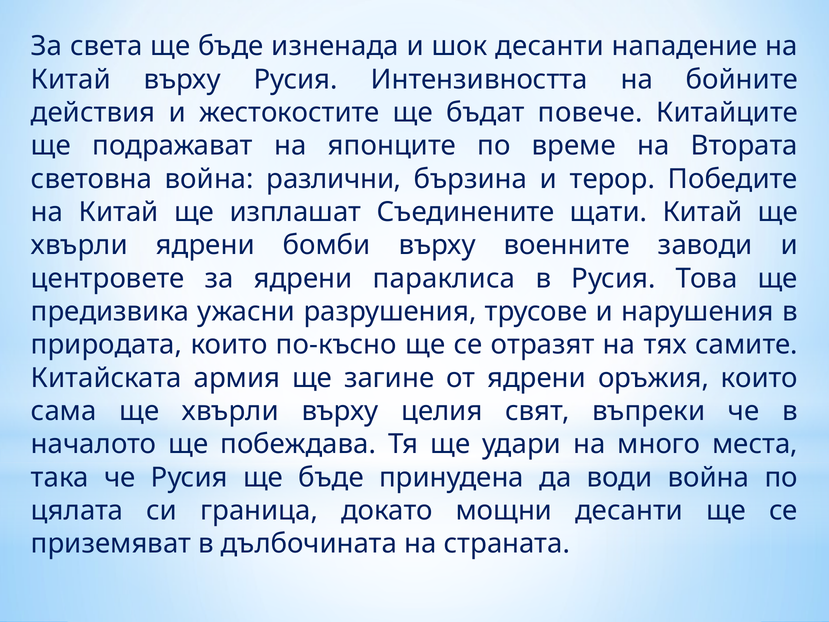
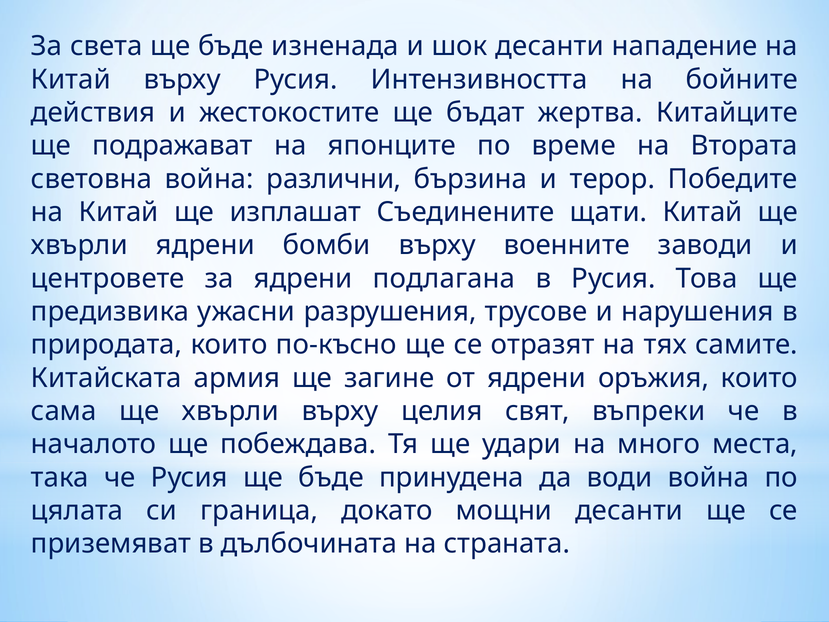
повече: повече -> жертва
параклиса: параклиса -> подлагана
